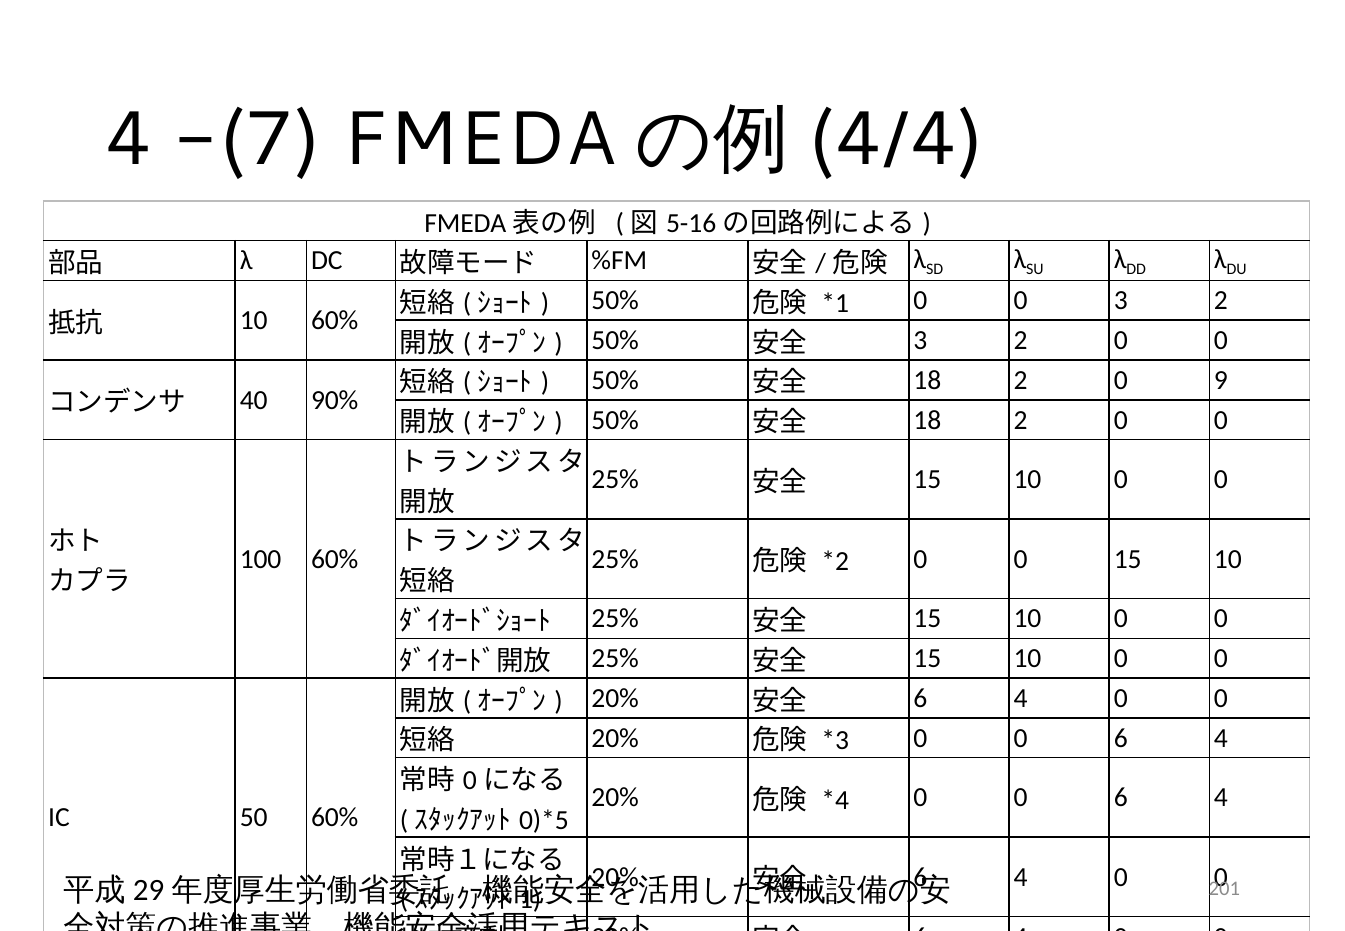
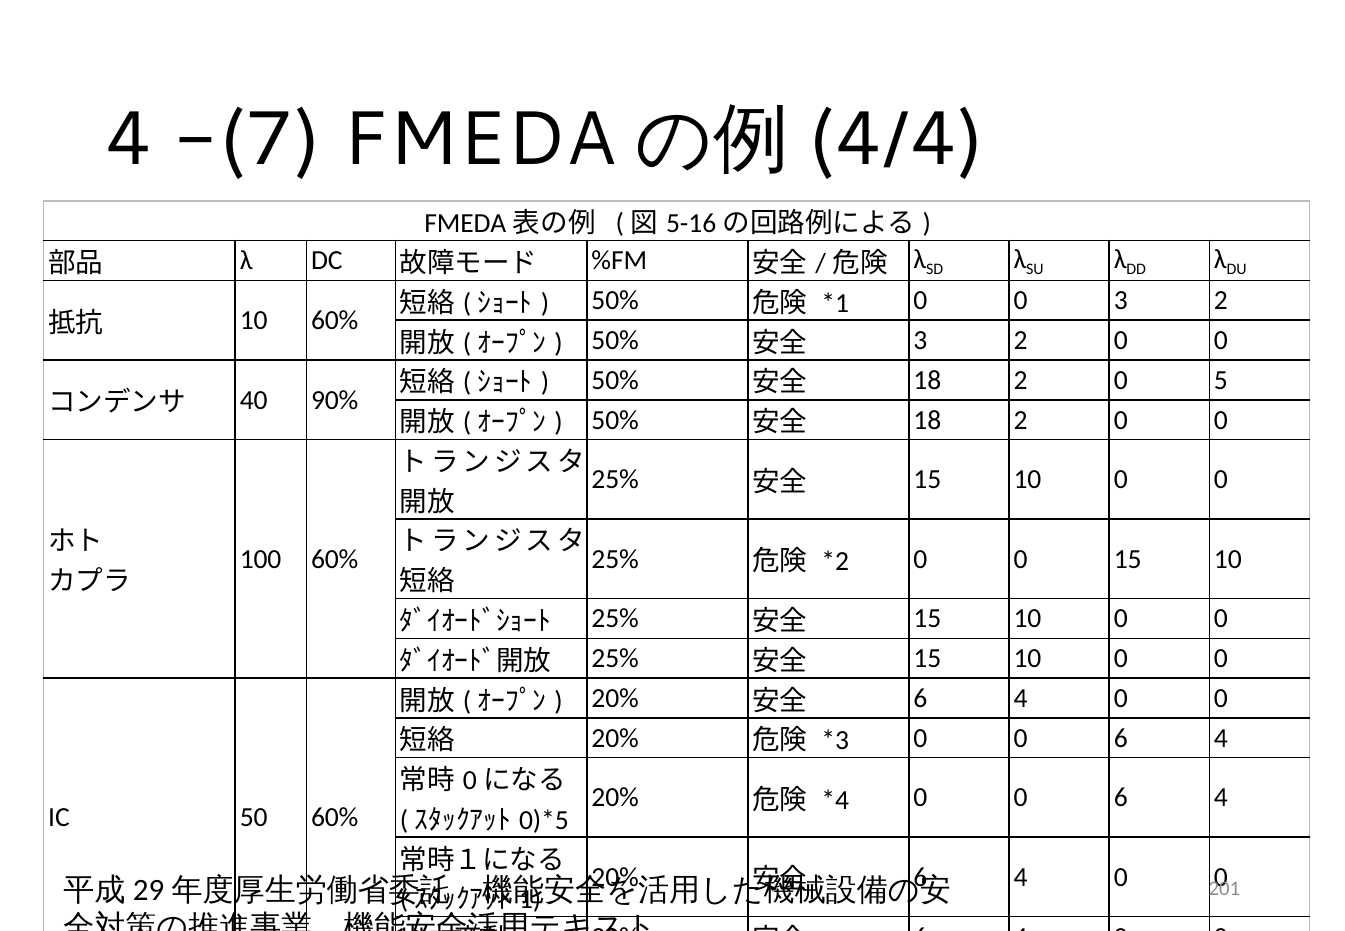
9: 9 -> 5
